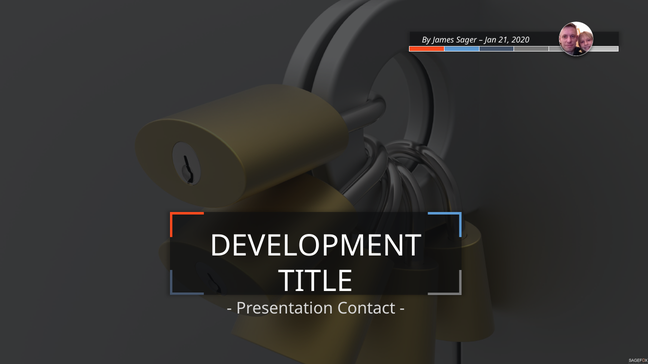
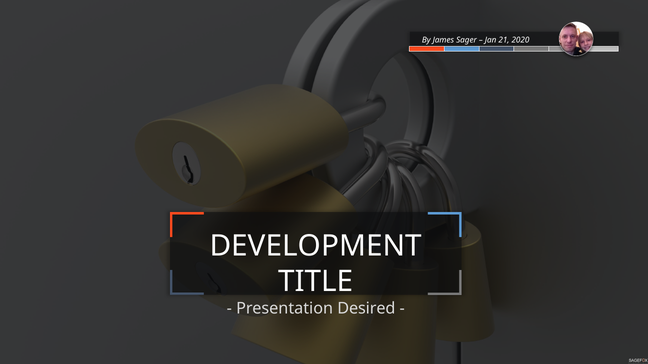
Contact: Contact -> Desired
